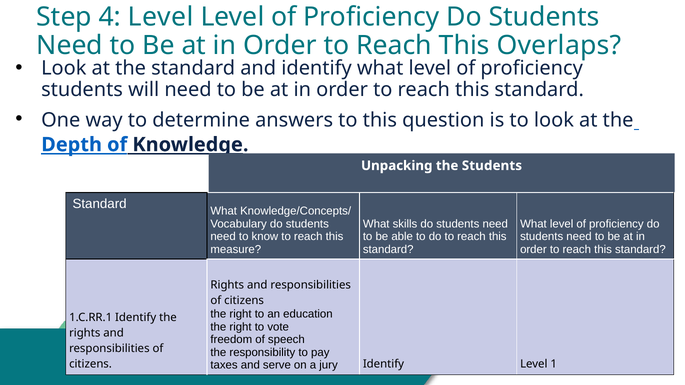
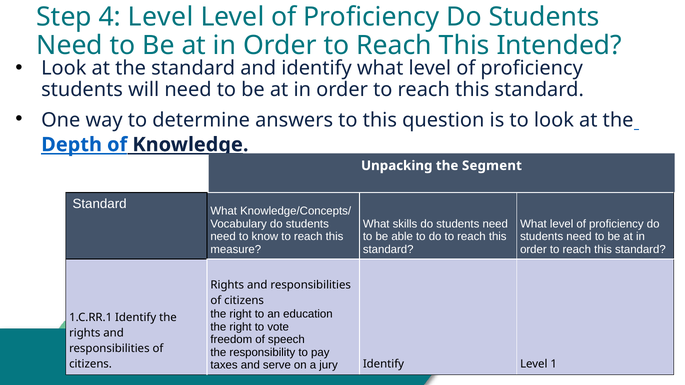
Overlaps: Overlaps -> Intended
the Students: Students -> Segment
